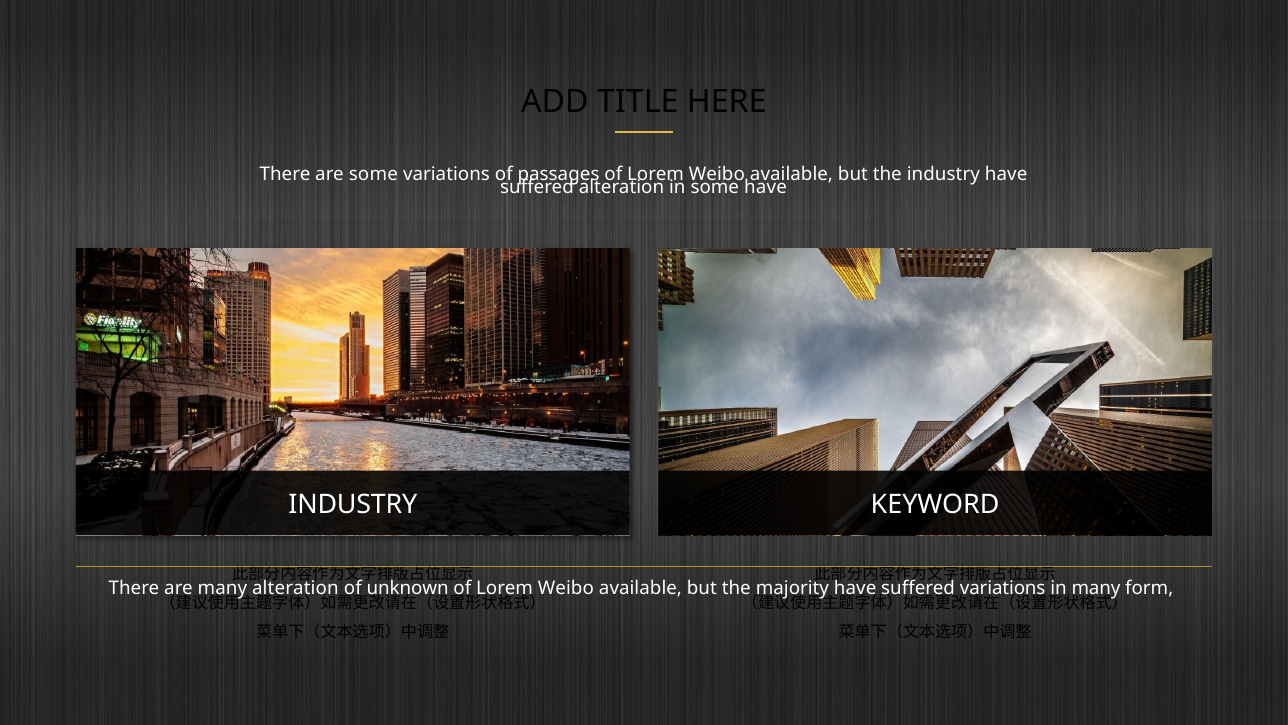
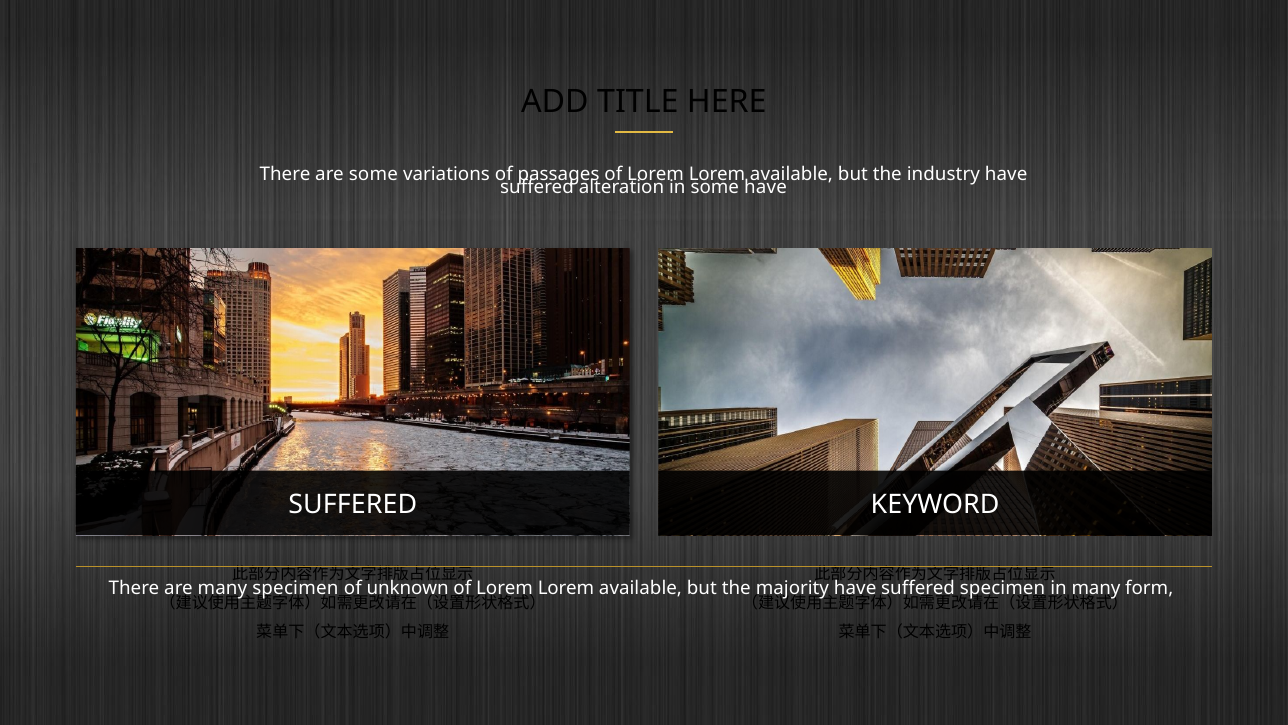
passages of Lorem Weibo: Weibo -> Lorem
INDUSTRY at (353, 504): INDUSTRY -> SUFFERED
many alteration: alteration -> specimen
Weibo at (566, 587): Weibo -> Lorem
suffered variations: variations -> specimen
